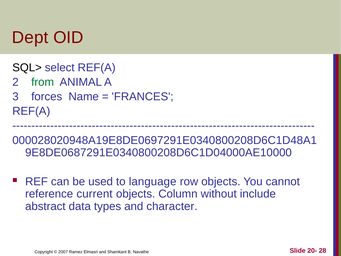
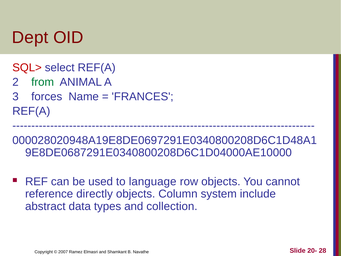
SQL> colour: black -> red
current: current -> directly
without: without -> system
character: character -> collection
